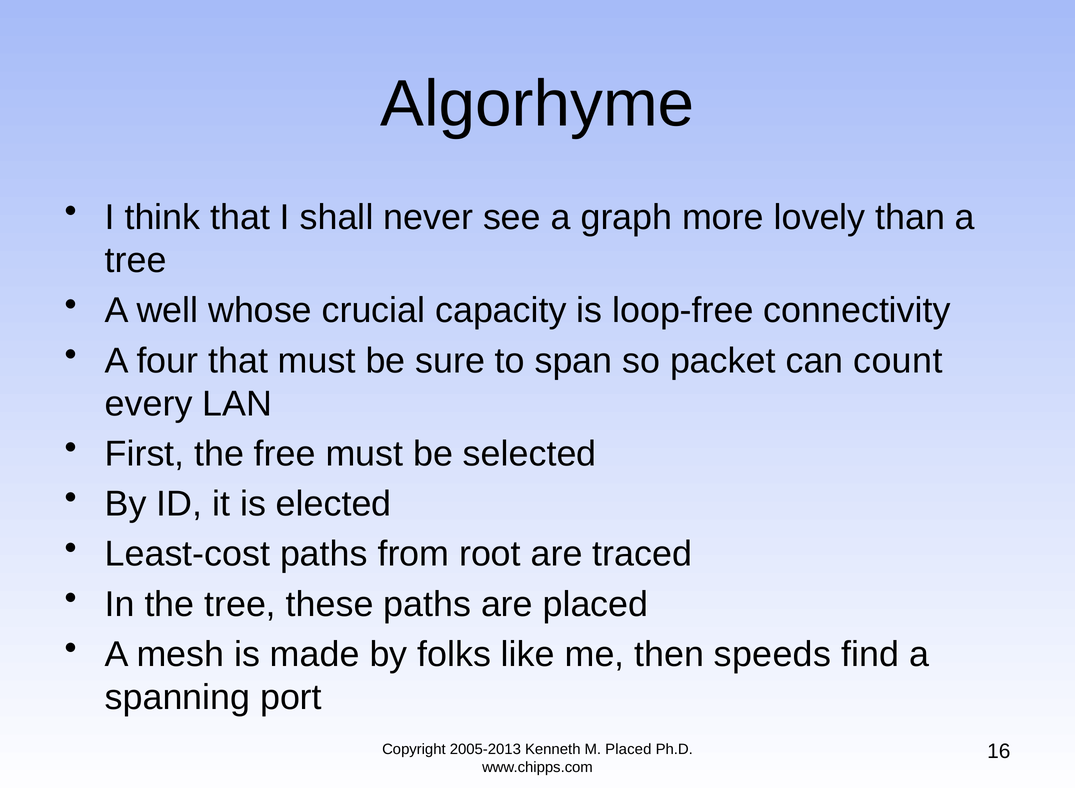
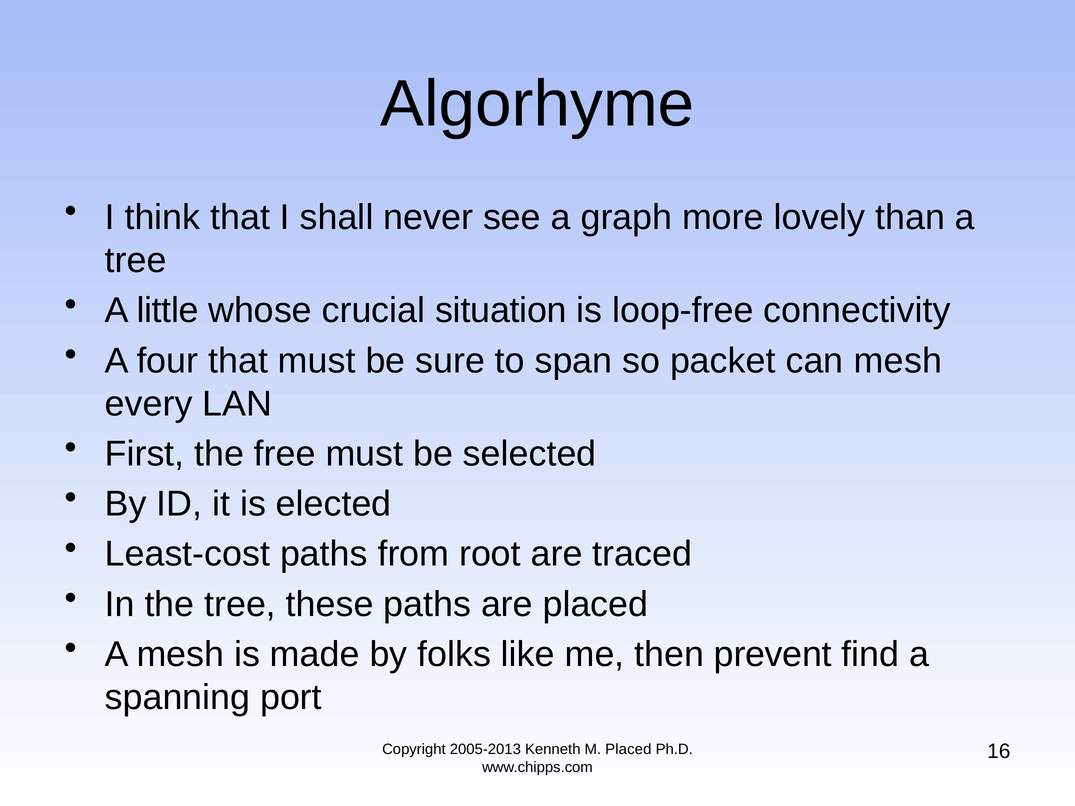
well: well -> little
capacity: capacity -> situation
can count: count -> mesh
speeds: speeds -> prevent
